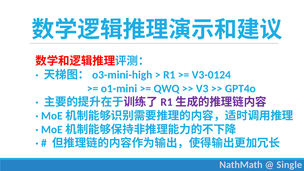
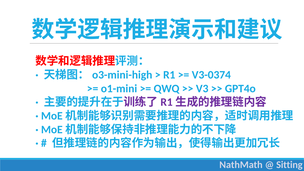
V3-0124: V3-0124 -> V3-0374
Single: Single -> Sitting
